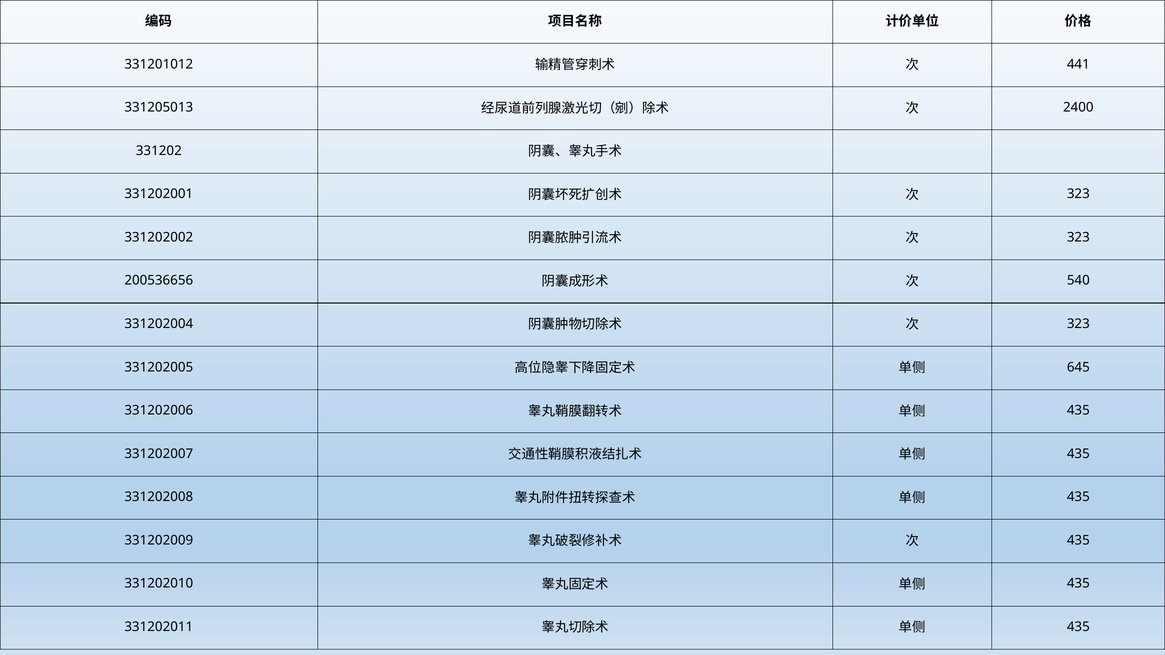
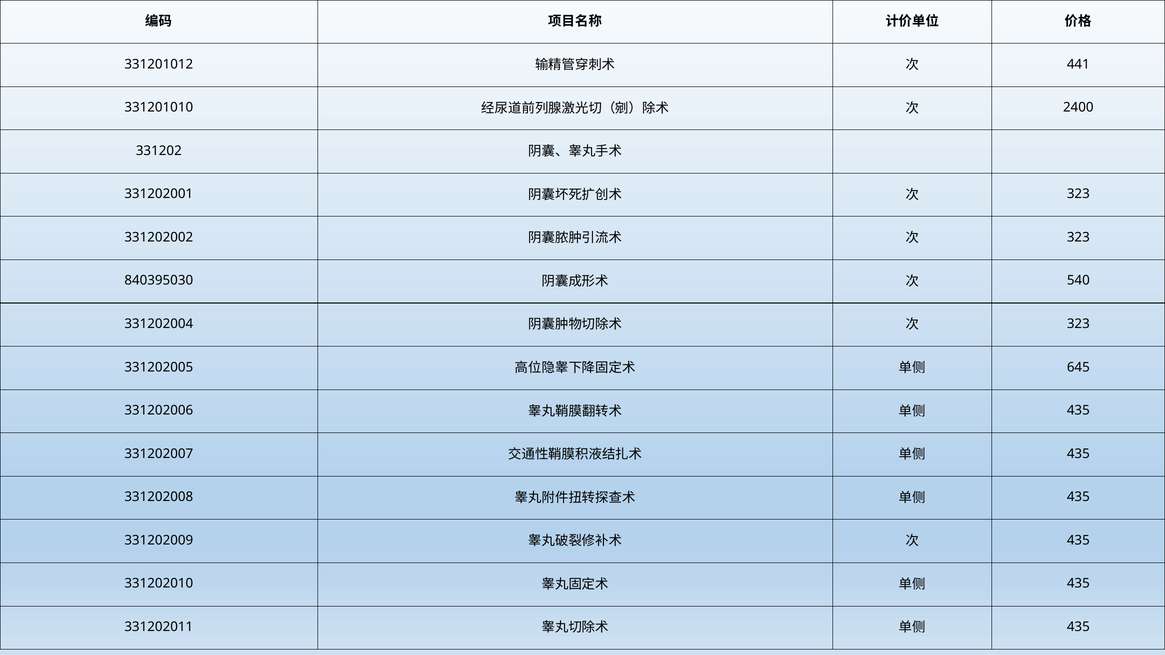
331205013: 331205013 -> 331201010
200536656: 200536656 -> 840395030
